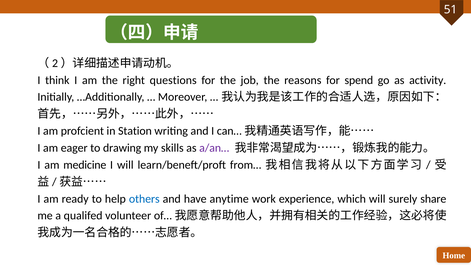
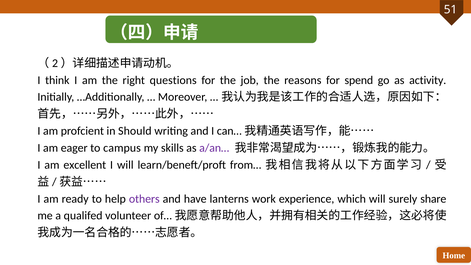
Station: Station -> Should
drawing: drawing -> campus
medicine: medicine -> excellent
others colour: blue -> purple
anytime: anytime -> lanterns
